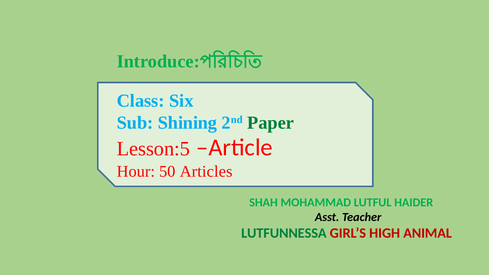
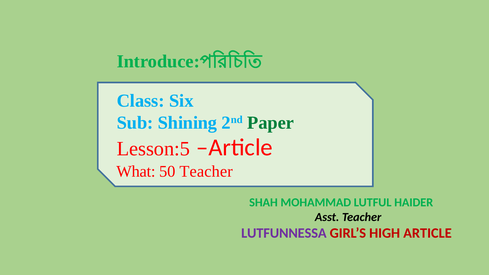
Hour: Hour -> What
50 Articles: Articles -> Teacher
LUTFUNNESSA colour: green -> purple
HIGH ANIMAL: ANIMAL -> ARTICLE
